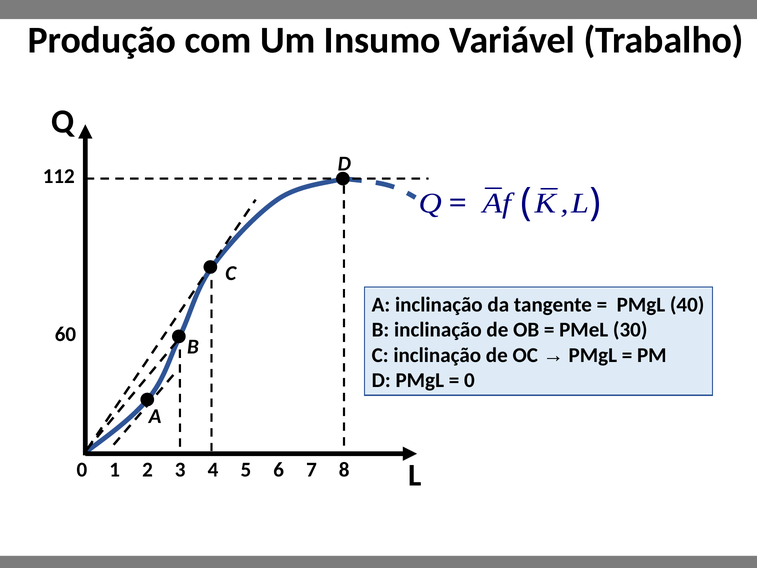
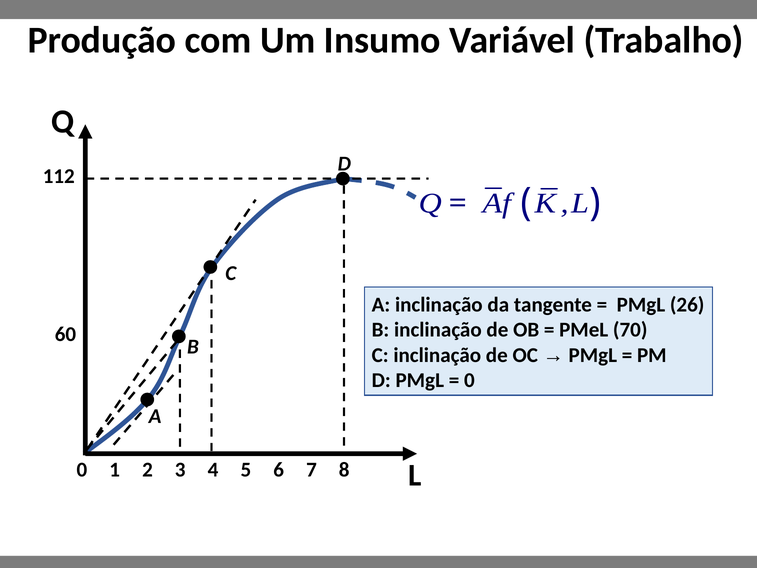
40: 40 -> 26
30: 30 -> 70
